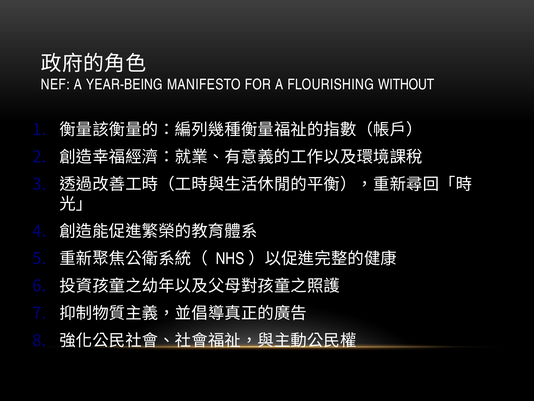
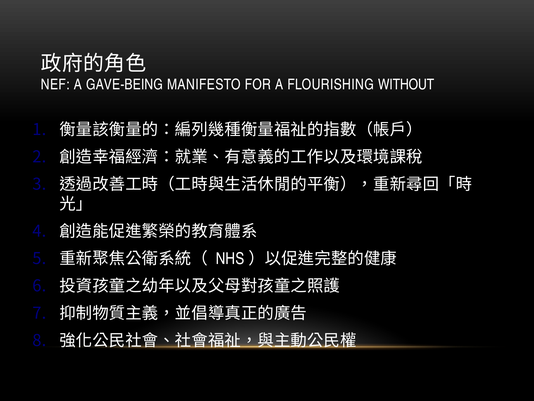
YEAR-BEING: YEAR-BEING -> GAVE-BEING
